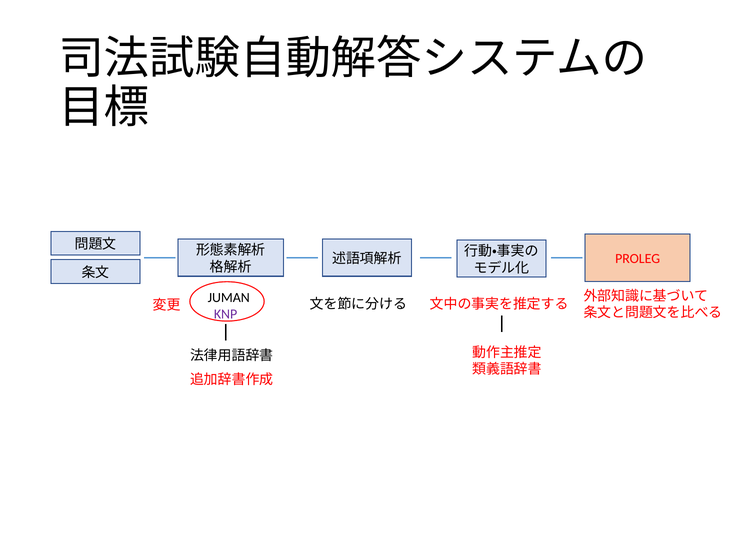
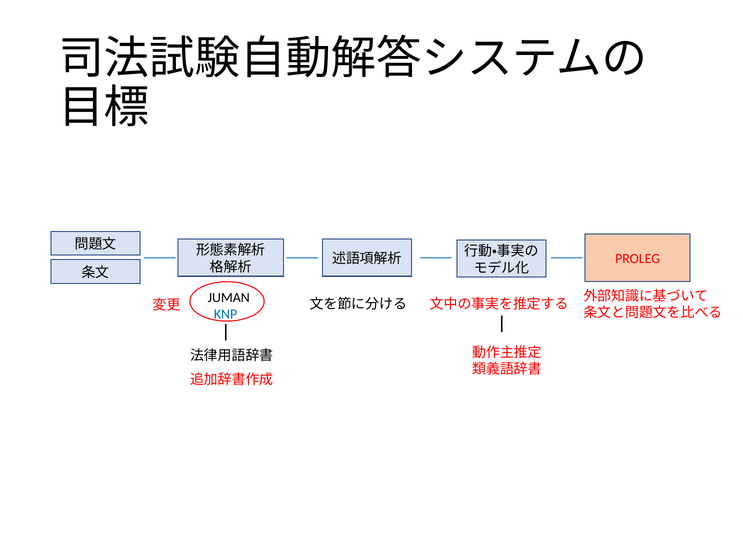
KNP colour: purple -> blue
